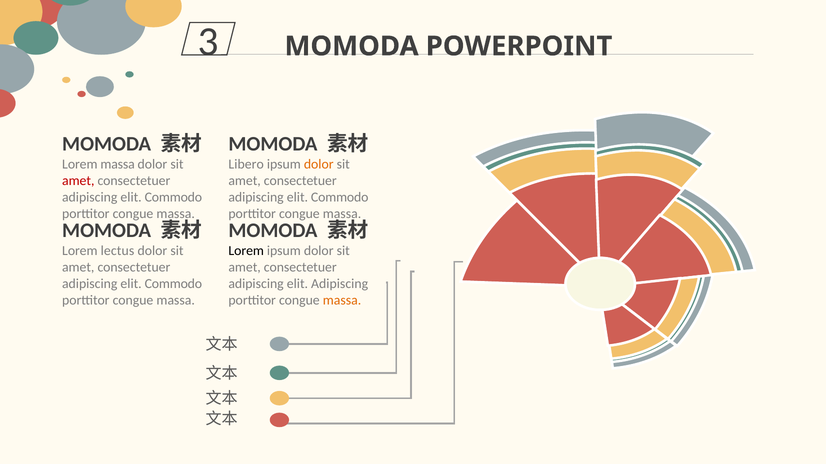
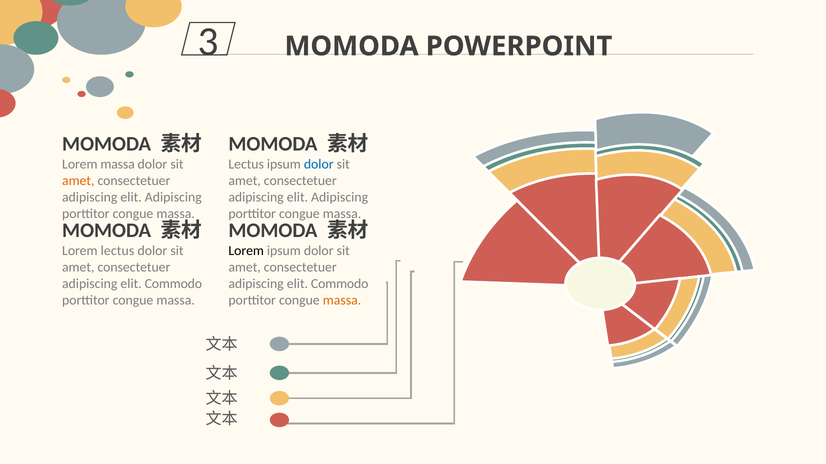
Libero at (246, 164): Libero -> Lectus
dolor at (319, 164) colour: orange -> blue
amet at (78, 181) colour: red -> orange
Commodo at (173, 197): Commodo -> Adipiscing
Commodo at (340, 197): Commodo -> Adipiscing
Adipiscing at (340, 284): Adipiscing -> Commodo
